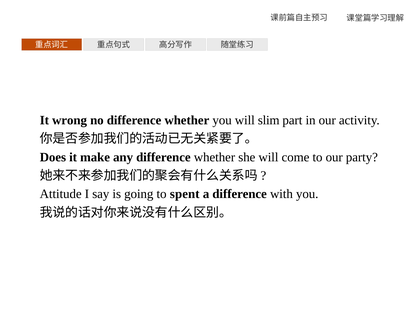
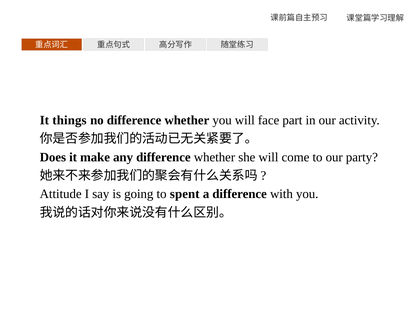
wrong: wrong -> things
slim: slim -> face
